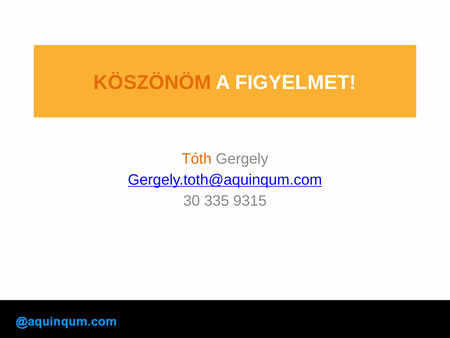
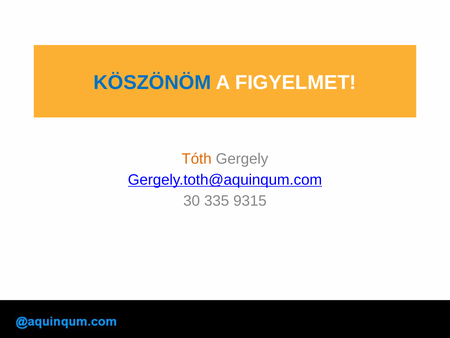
KÖSZÖNÖM colour: orange -> blue
